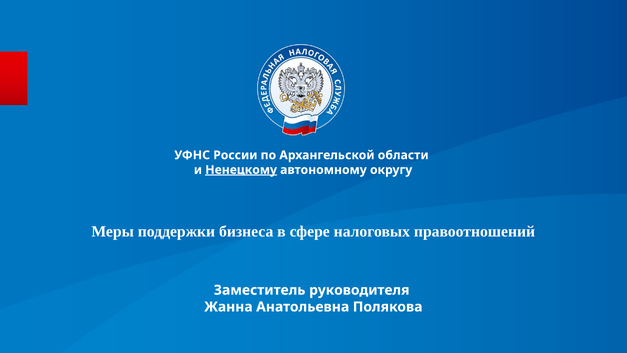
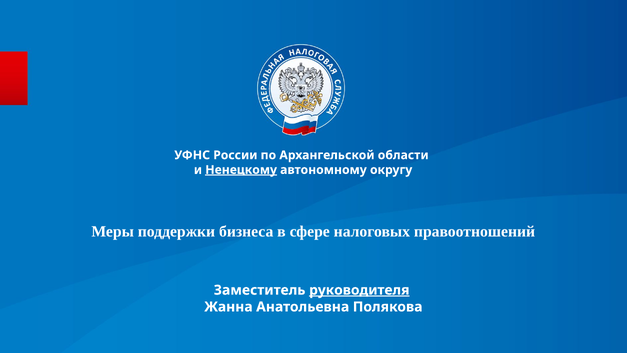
руководителя underline: none -> present
